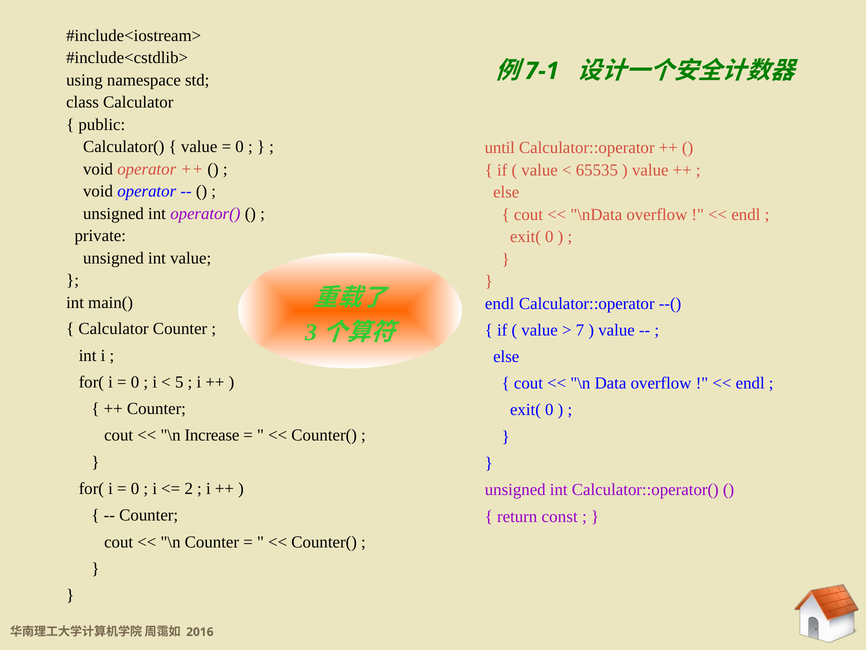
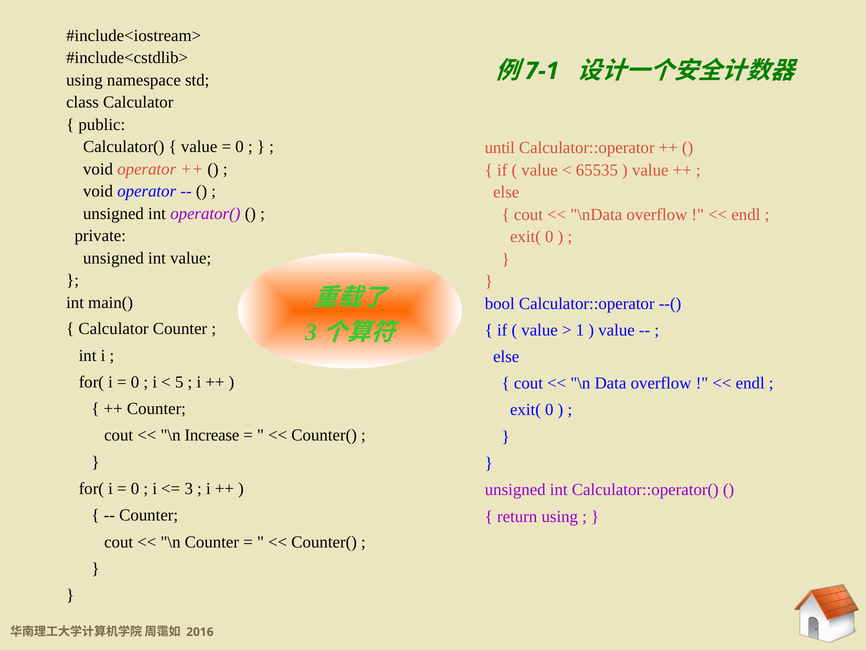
endl at (500, 303): endl -> bool
7: 7 -> 1
2: 2 -> 3
return const: const -> using
